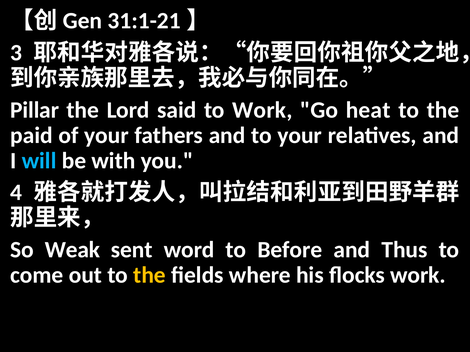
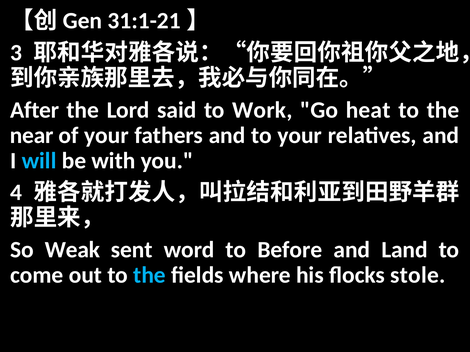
Pillar: Pillar -> After
paid: paid -> near
Thus: Thus -> Land
the at (150, 276) colour: yellow -> light blue
flocks work: work -> stole
